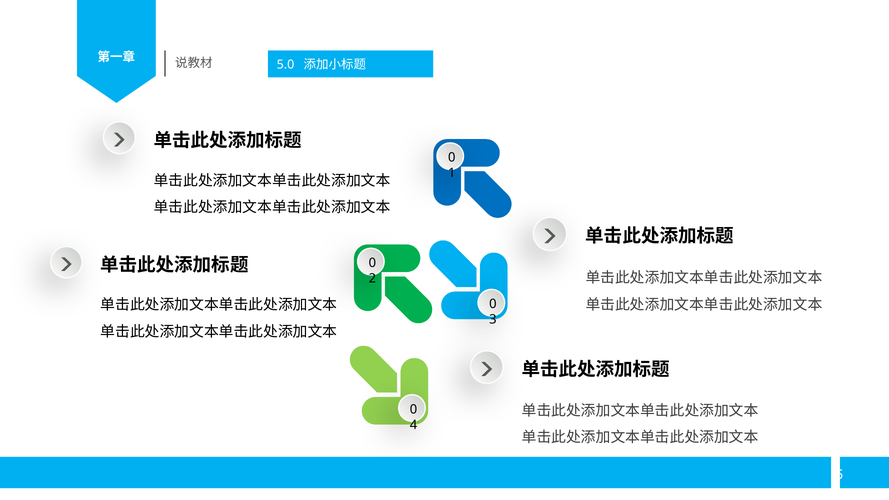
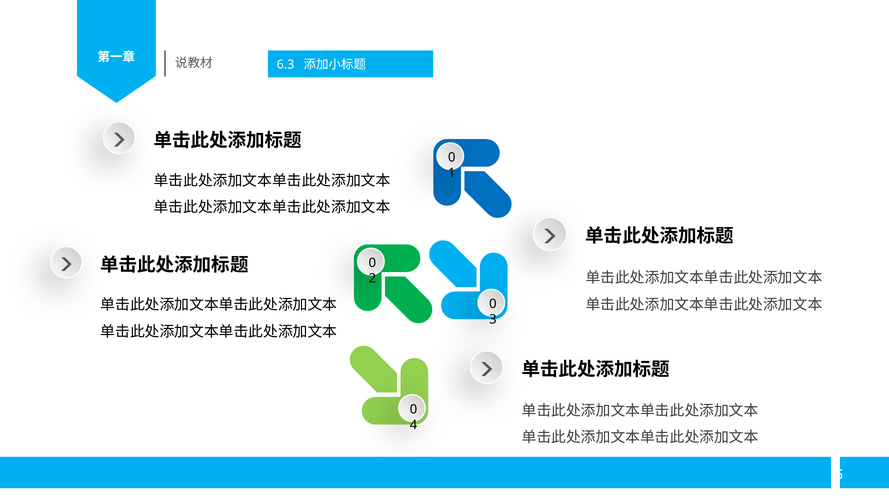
5.0: 5.0 -> 6.3
